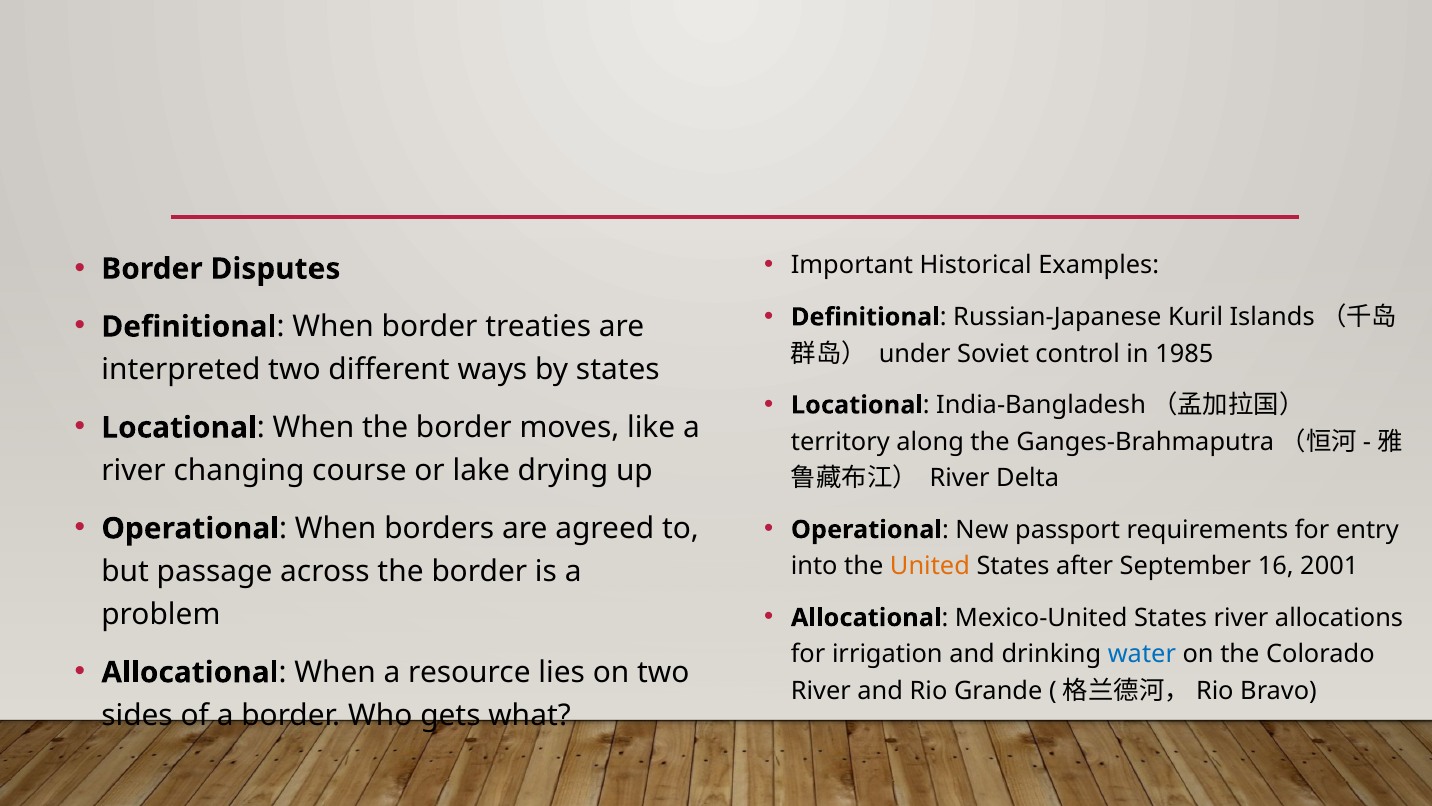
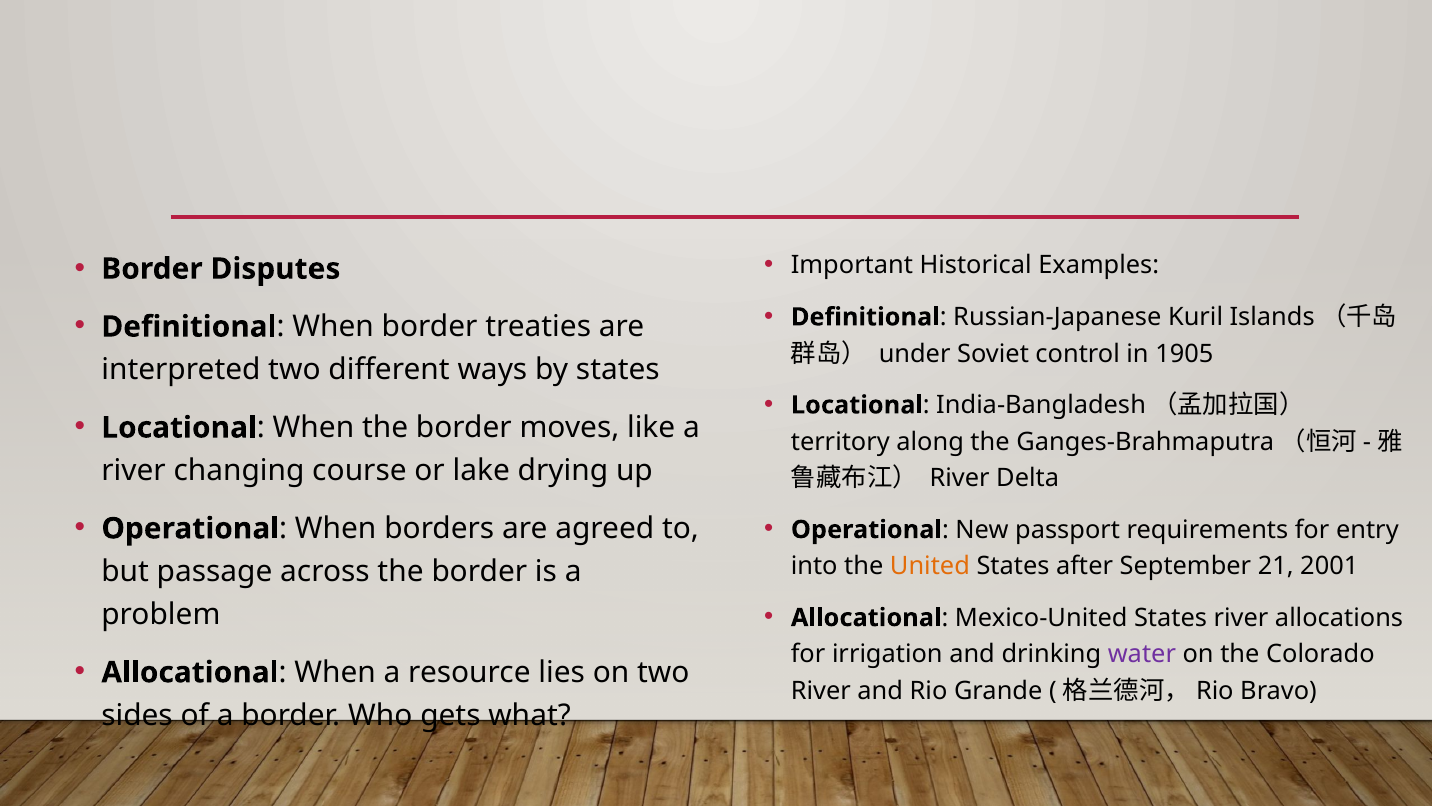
1985: 1985 -> 1905
16: 16 -> 21
water colour: blue -> purple
